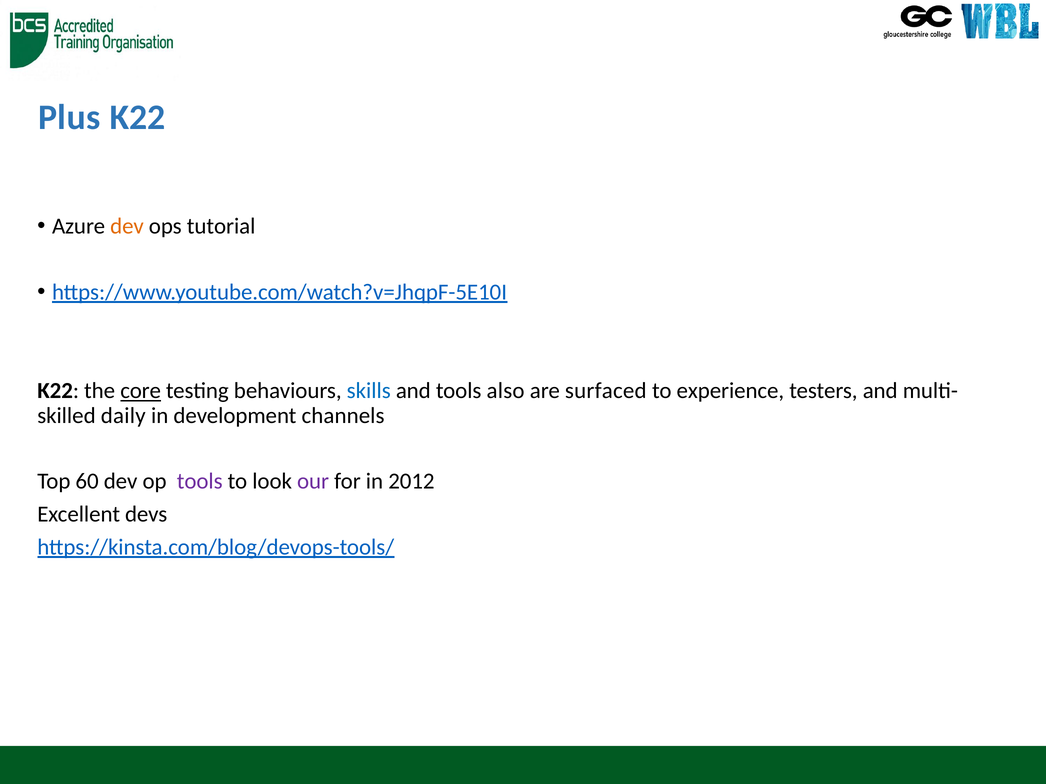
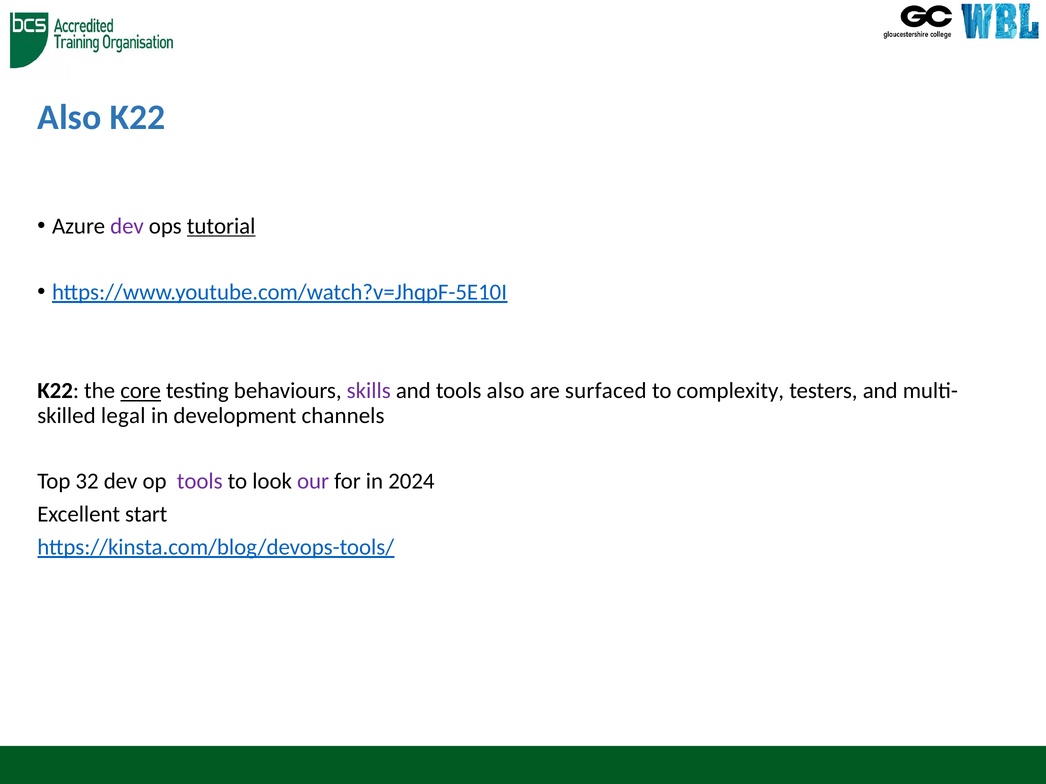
Plus at (69, 117): Plus -> Also
dev at (127, 226) colour: orange -> purple
tutorial underline: none -> present
skills colour: blue -> purple
experience: experience -> complexity
daily: daily -> legal
60: 60 -> 32
2012: 2012 -> 2024
devs: devs -> start
